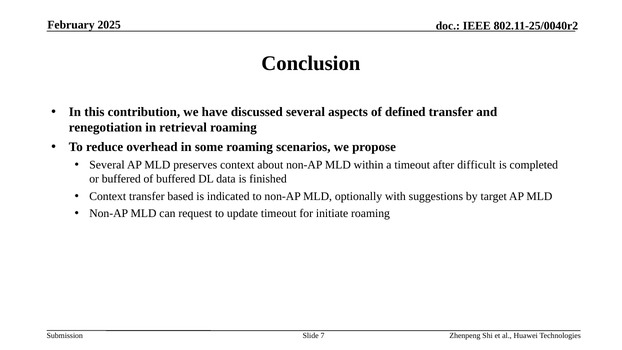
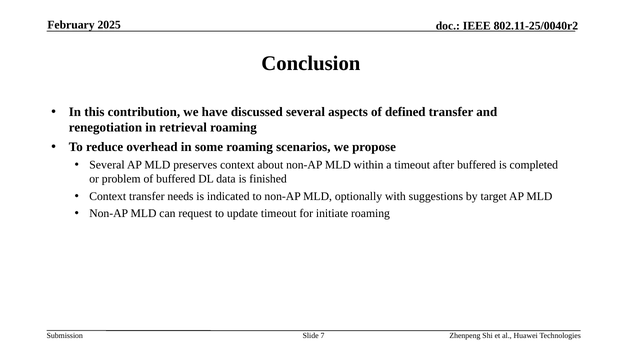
after difficult: difficult -> buffered
or buffered: buffered -> problem
based: based -> needs
